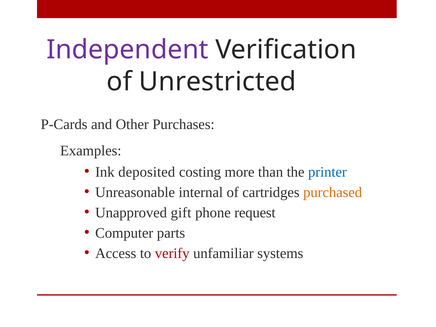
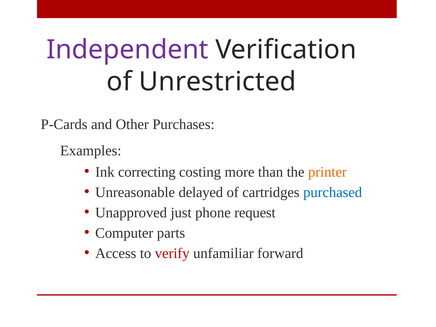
deposited: deposited -> correcting
printer colour: blue -> orange
internal: internal -> delayed
purchased colour: orange -> blue
gift: gift -> just
systems: systems -> forward
